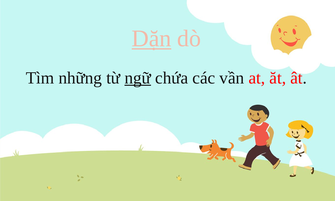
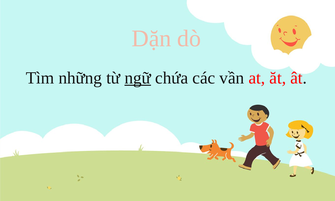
Dặn underline: present -> none
